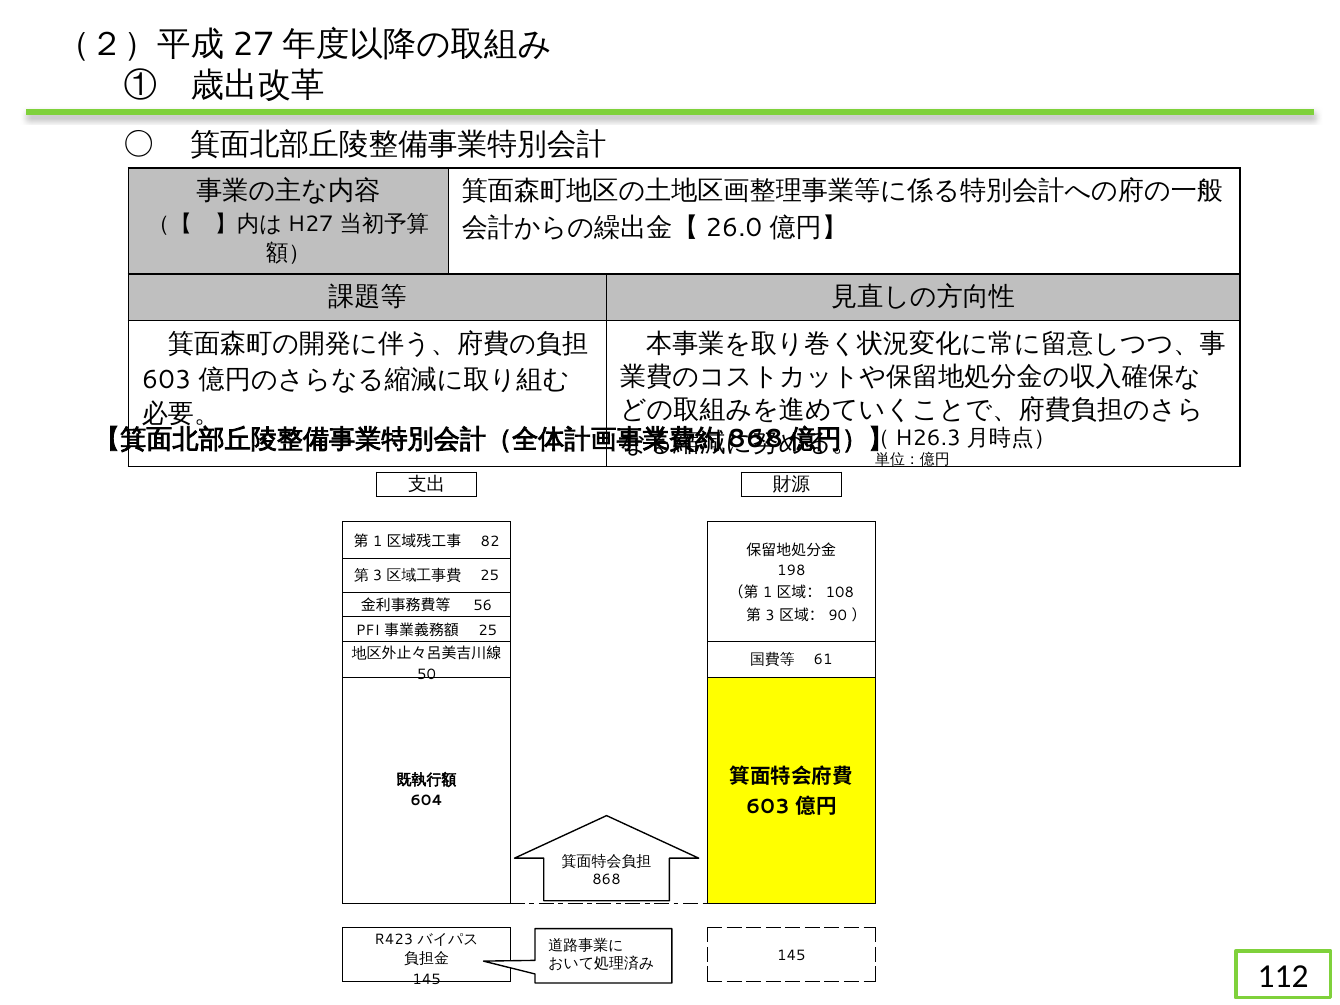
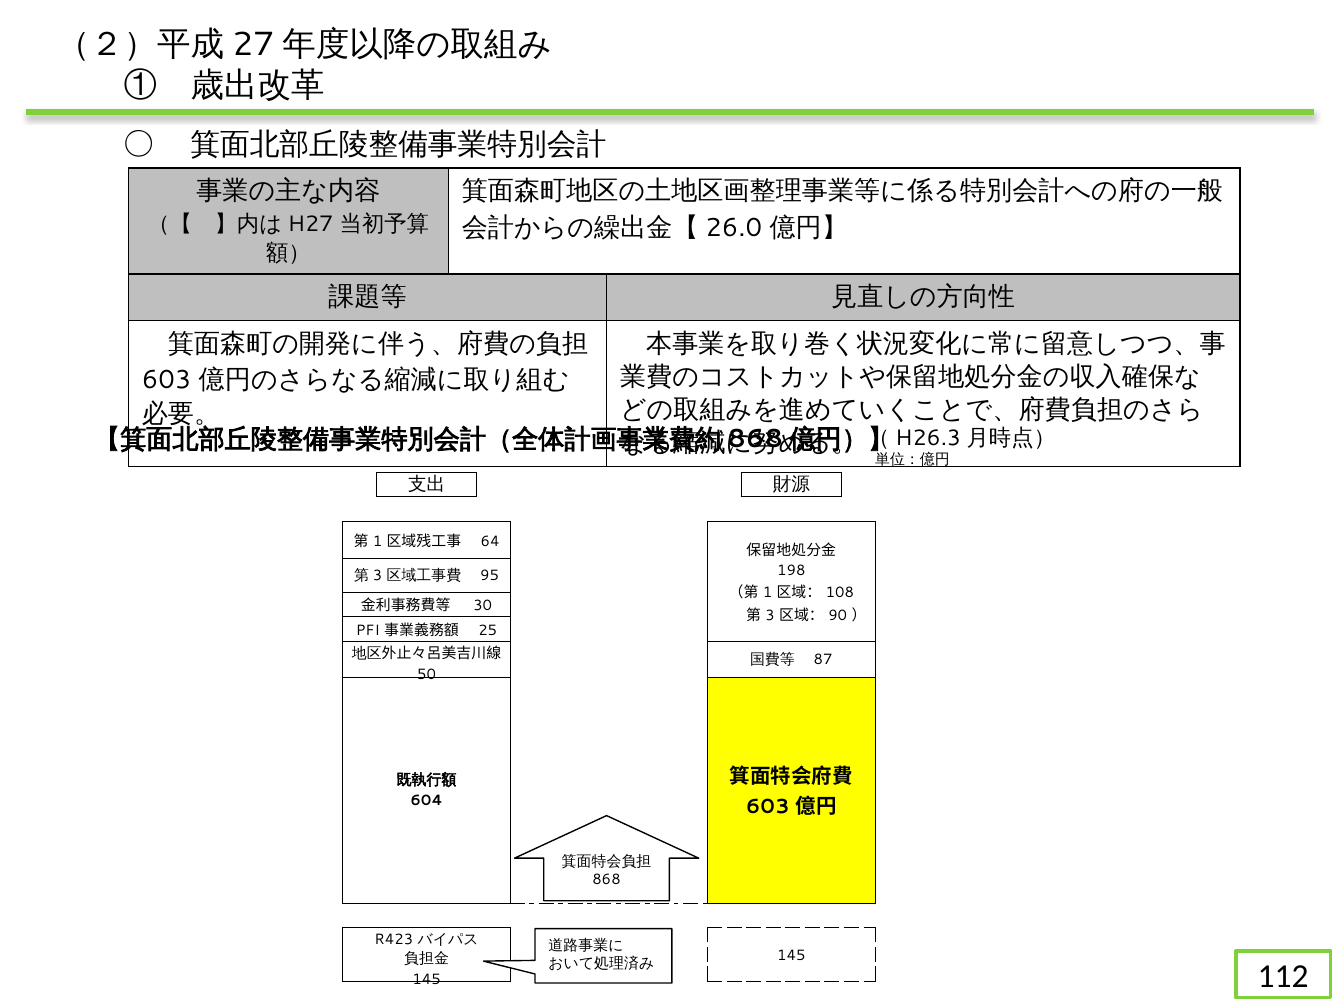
82: 82 -> 64
25 at (490, 576): 25 -> 95
56: 56 -> 30
61: 61 -> 87
